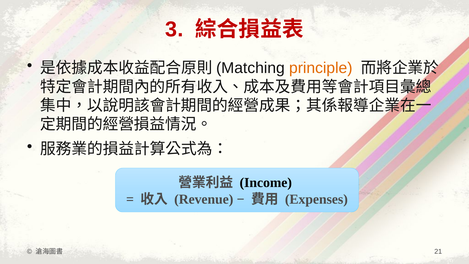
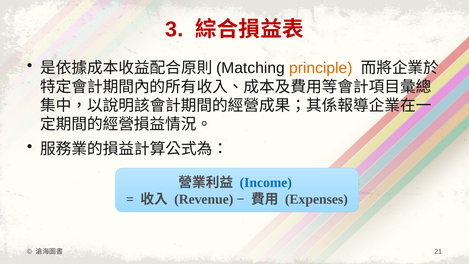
Income colour: black -> blue
